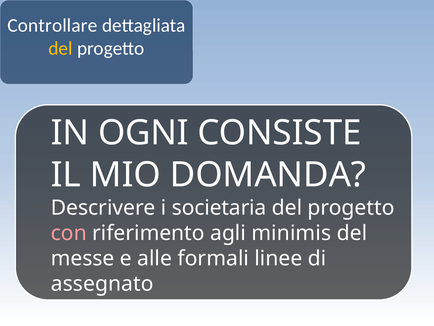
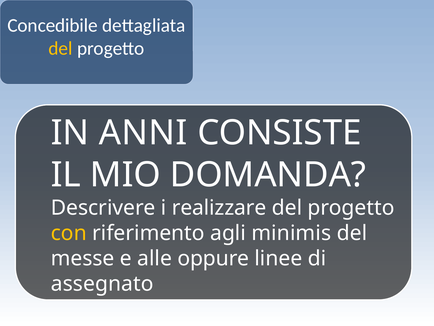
Controllare: Controllare -> Concedibile
OGNI: OGNI -> ANNI
societaria: societaria -> realizzare
con colour: pink -> yellow
formali: formali -> oppure
